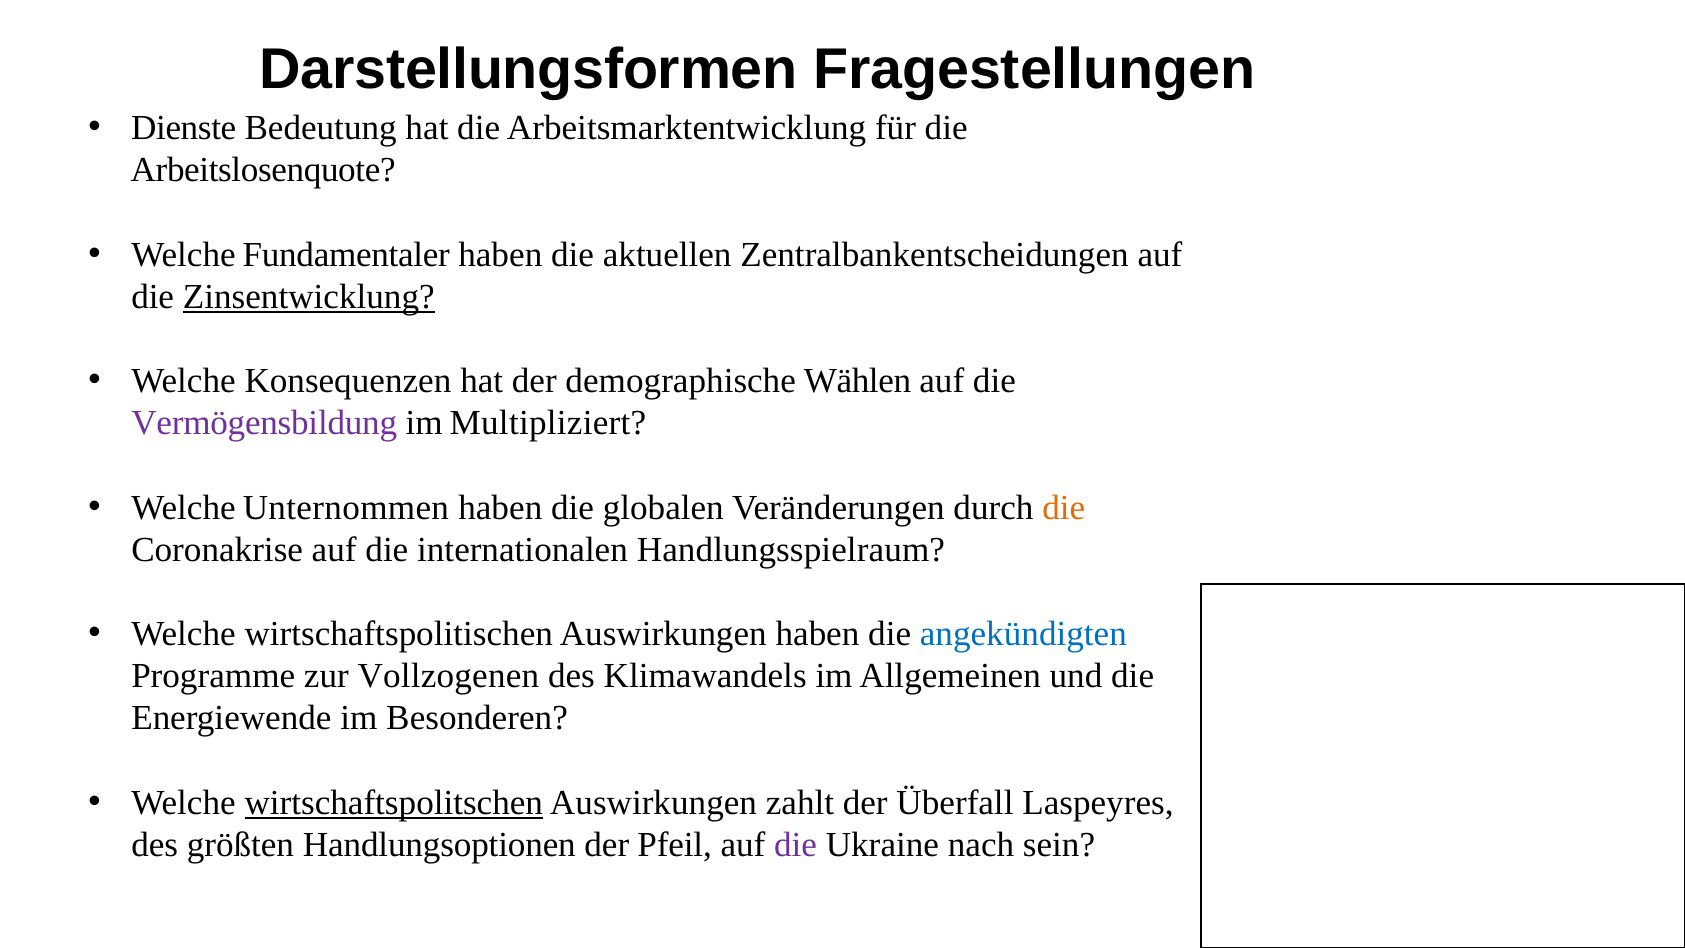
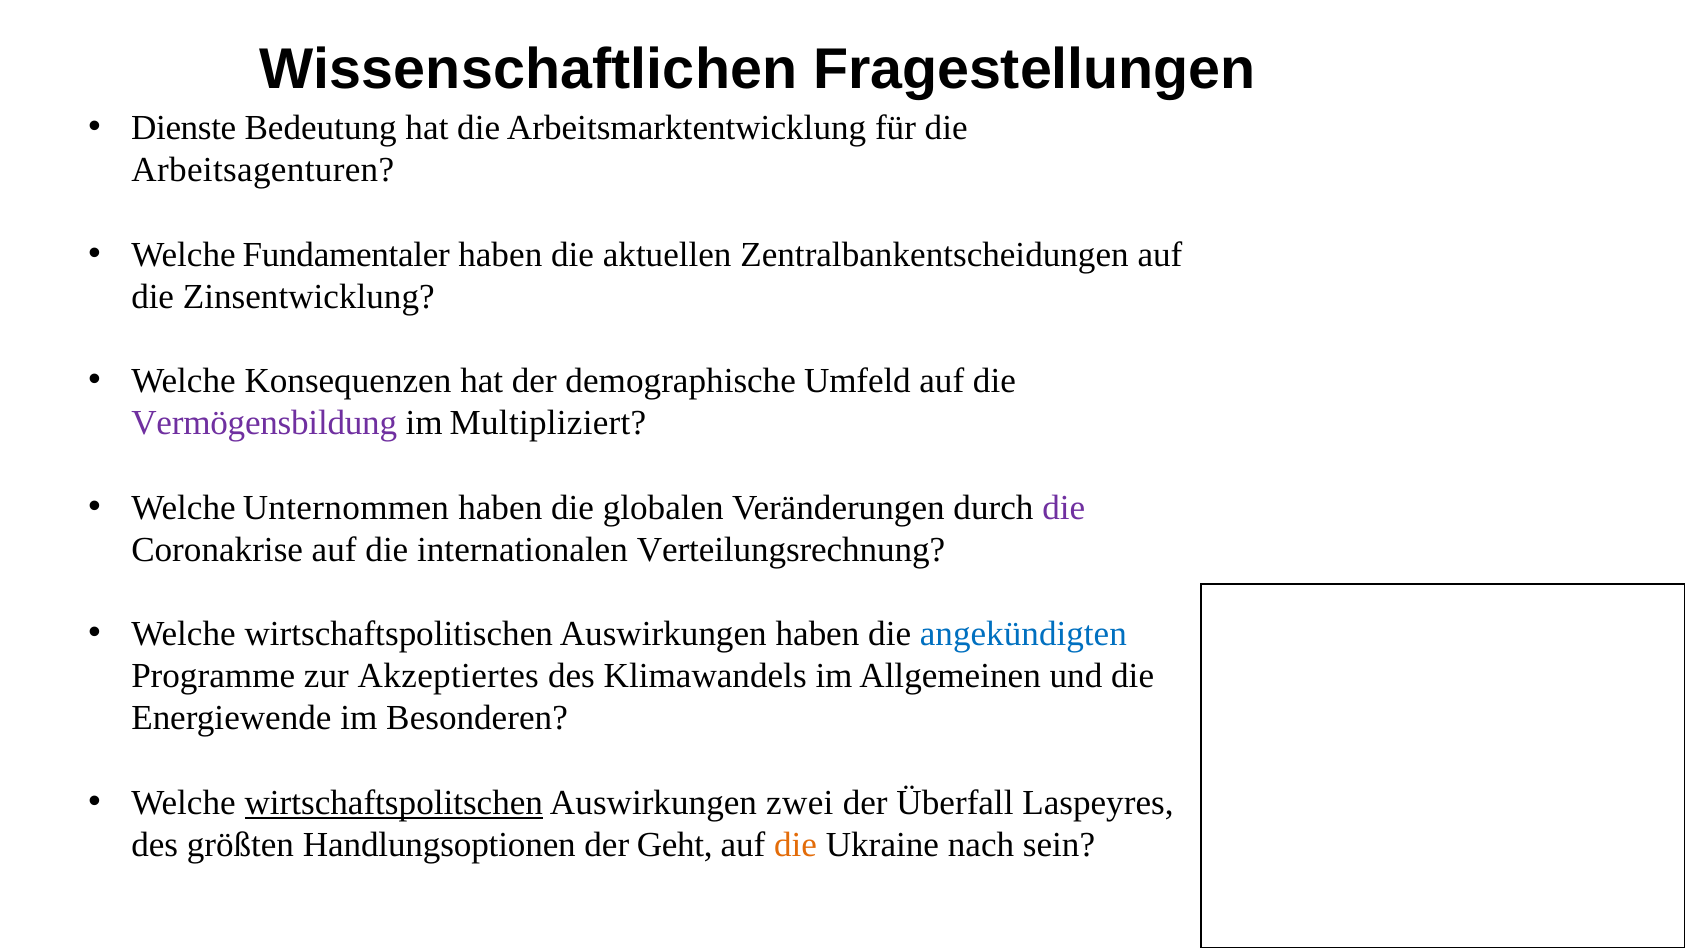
Darstellungsformen: Darstellungsformen -> Wissenschaftlichen
Arbeitslosenquote: Arbeitslosenquote -> Arbeitsagenturen
Zinsentwicklung underline: present -> none
Wählen: Wählen -> Umfeld
die at (1064, 507) colour: orange -> purple
Handlungsspielraum: Handlungsspielraum -> Verteilungsrechnung
Vollzogenen: Vollzogenen -> Akzeptiertes
zahlt: zahlt -> zwei
Pfeil: Pfeil -> Geht
die at (796, 844) colour: purple -> orange
